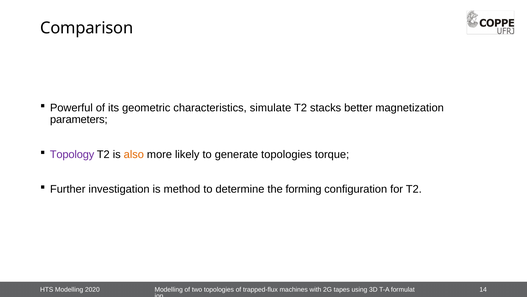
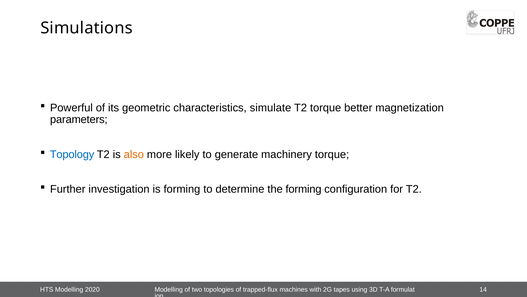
Comparison: Comparison -> Simulations
T2 stacks: stacks -> torque
Topology colour: purple -> blue
generate topologies: topologies -> machinery
is method: method -> forming
